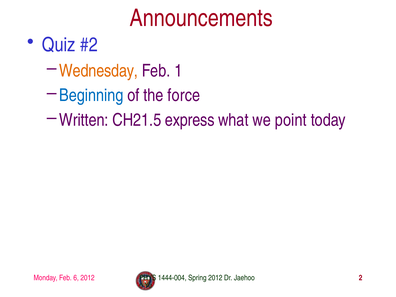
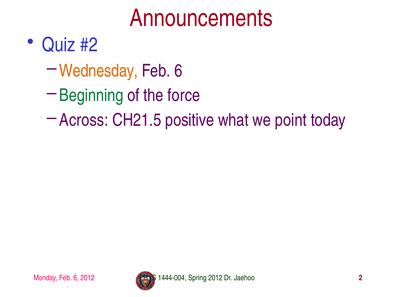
1 at (178, 71): 1 -> 6
Beginning colour: blue -> green
Written: Written -> Across
express: express -> positive
